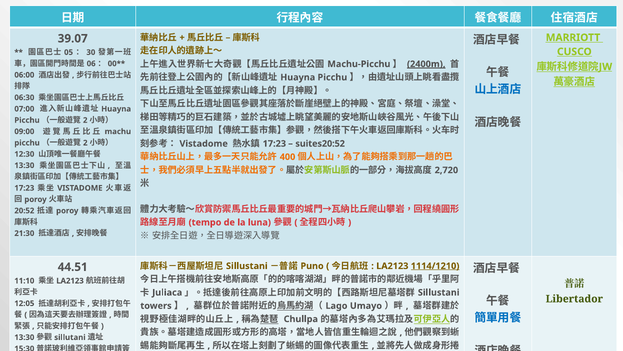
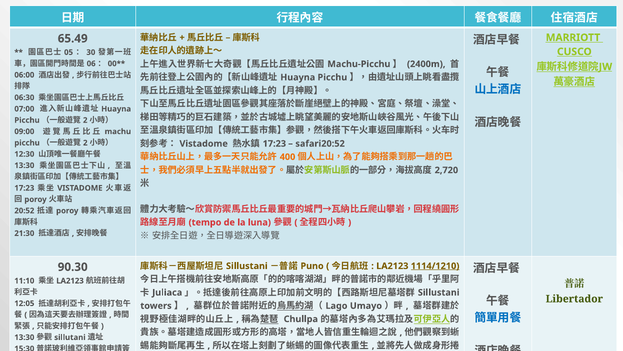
39.07: 39.07 -> 65.49
2400m underline: present -> none
suites20:52: suites20:52 -> safari20:52
44.51: 44.51 -> 90.30
